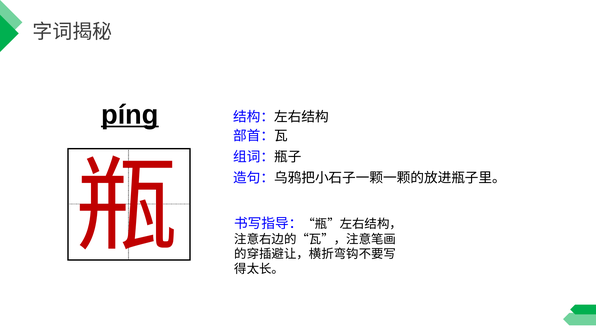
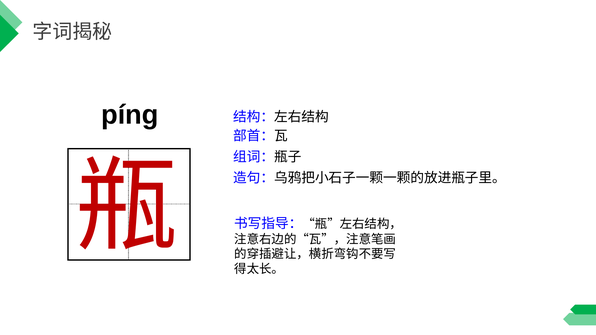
píng underline: present -> none
